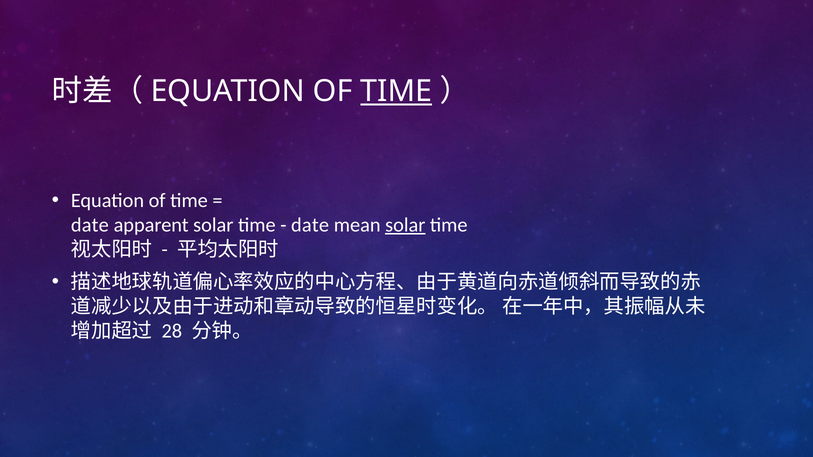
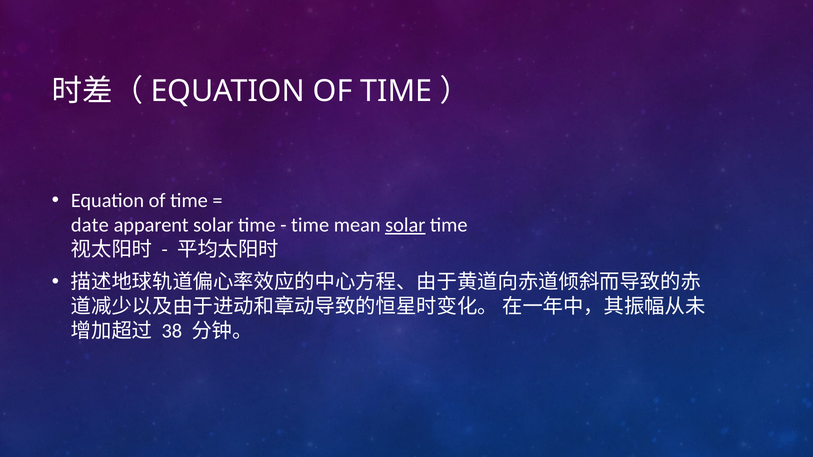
TIME at (396, 91) underline: present -> none
date at (310, 225): date -> time
28: 28 -> 38
